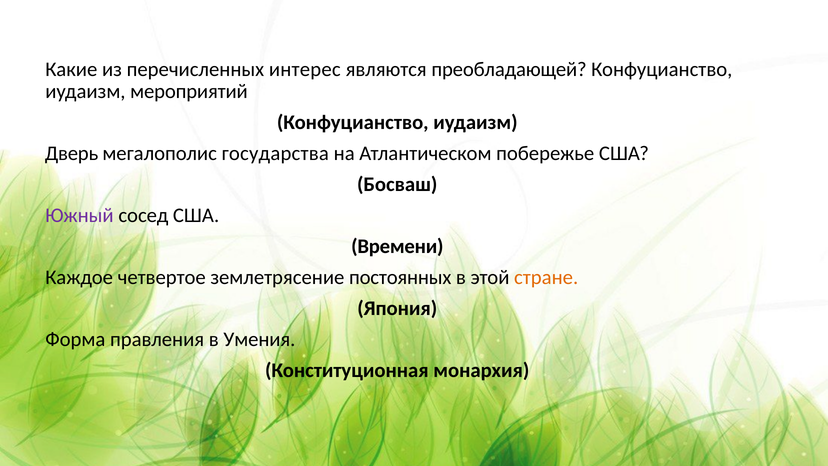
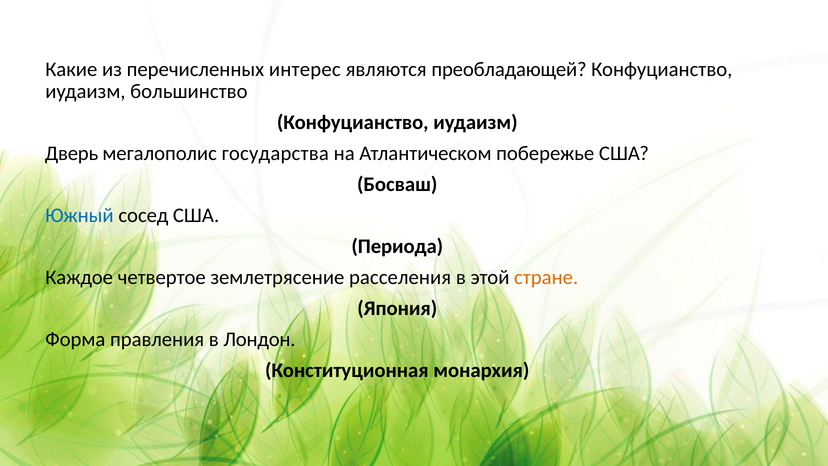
мероприятий: мероприятий -> большинство
Южный colour: purple -> blue
Времени: Времени -> Периода
постоянных: постоянных -> расселения
Умения: Умения -> Лондон
